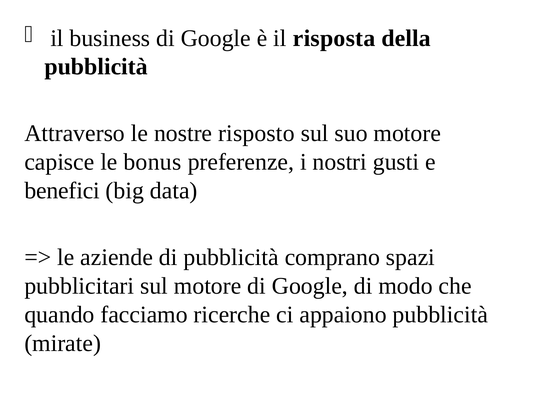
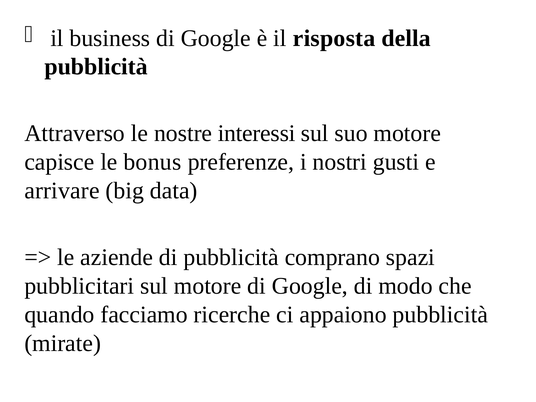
risposto: risposto -> interessi
benefici: benefici -> arrivare
